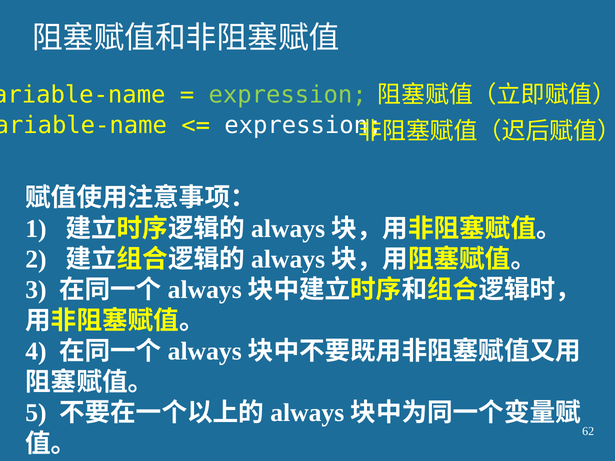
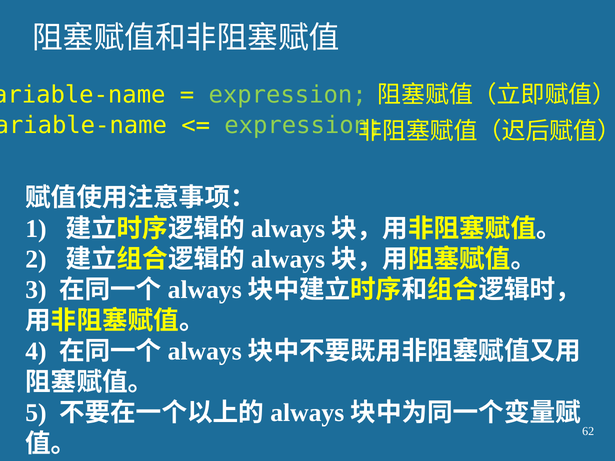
expression at (303, 126) colour: white -> light green
